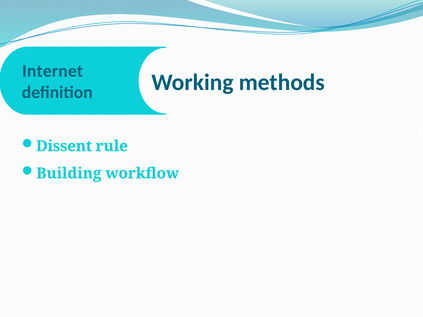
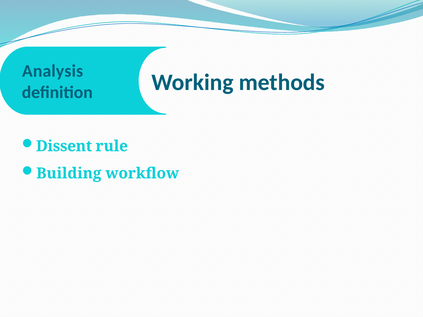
Internet: Internet -> Analysis
